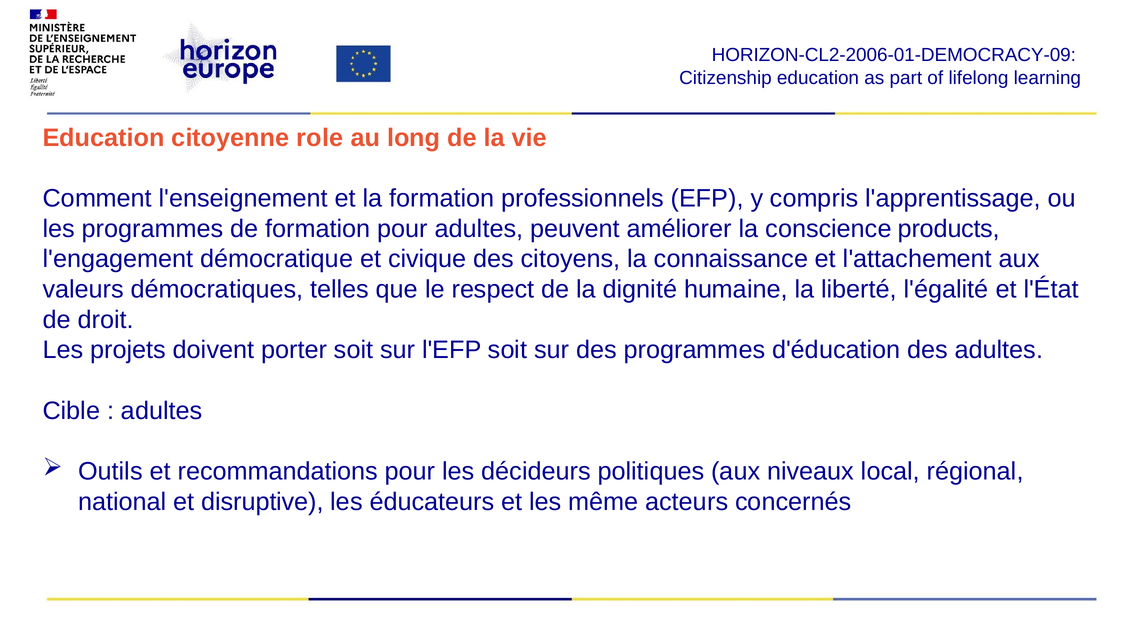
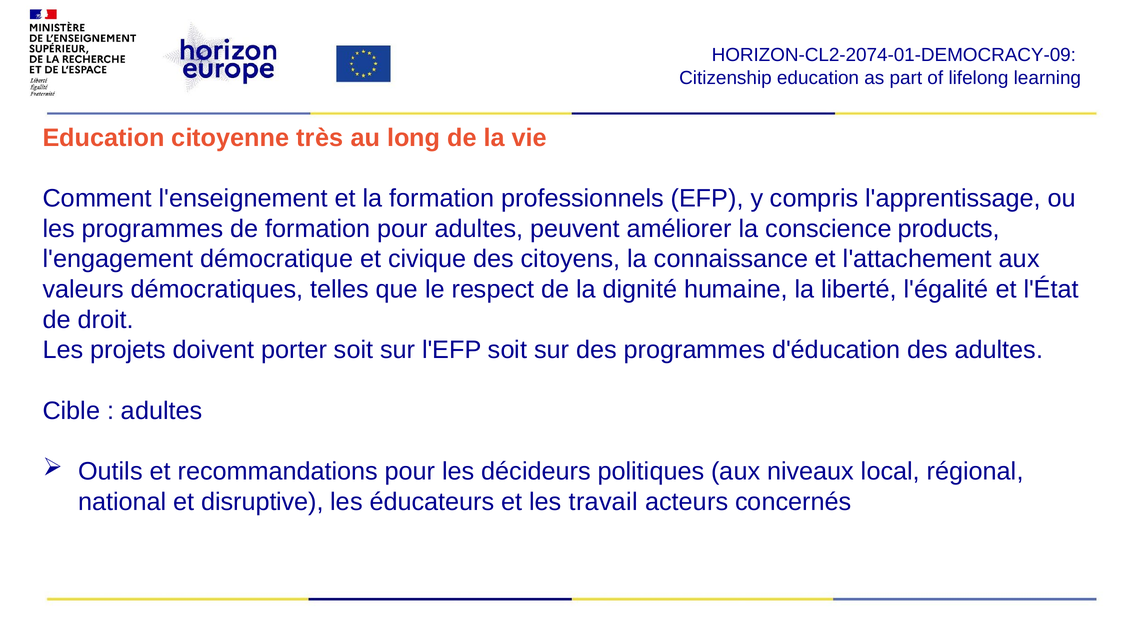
HORIZON-CL2-2006-01-DEMOCRACY-09: HORIZON-CL2-2006-01-DEMOCRACY-09 -> HORIZON-CL2-2074-01-DEMOCRACY-09
role: role -> très
même: même -> travail
